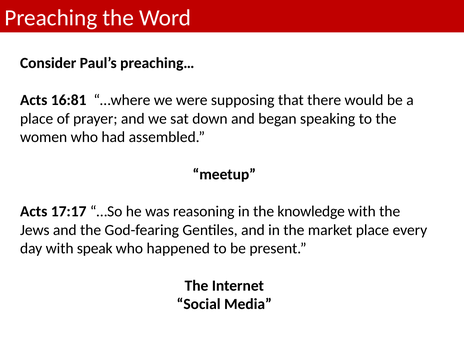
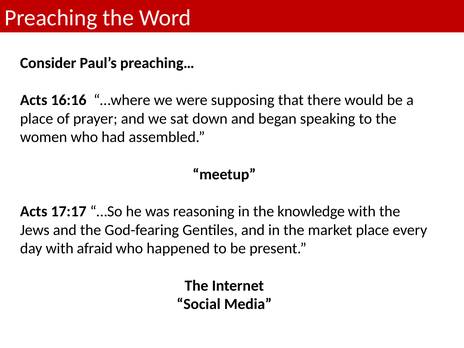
16:81: 16:81 -> 16:16
speak: speak -> afraid
